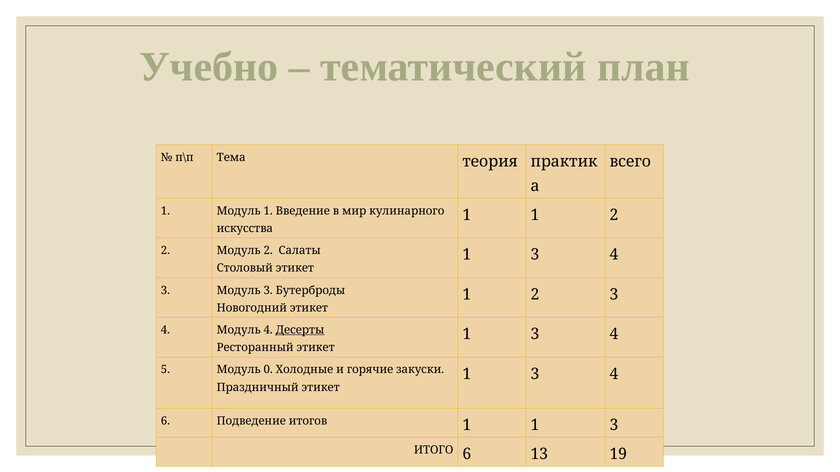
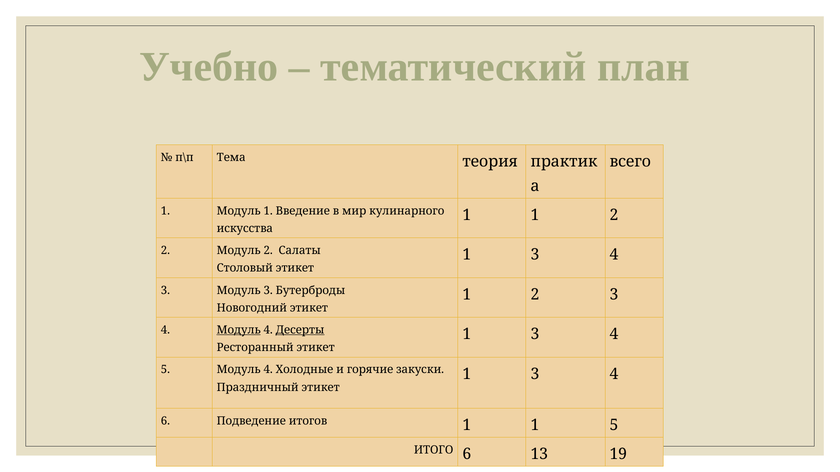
Модуль at (239, 330) underline: none -> present
5 Модуль 0: 0 -> 4
1 1 3: 3 -> 5
